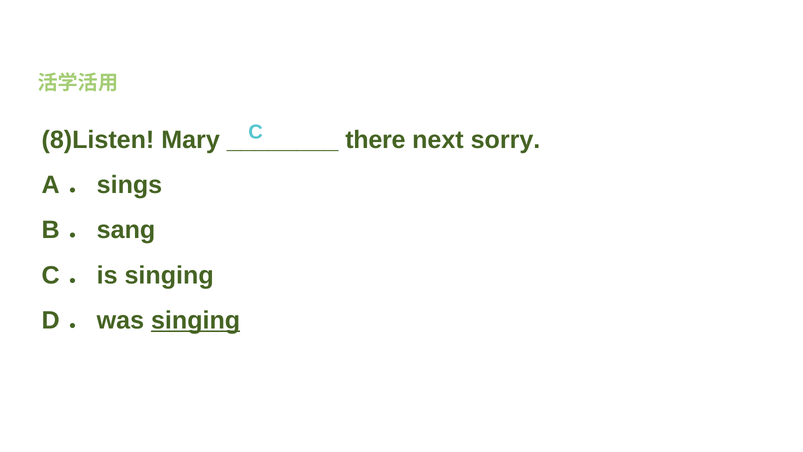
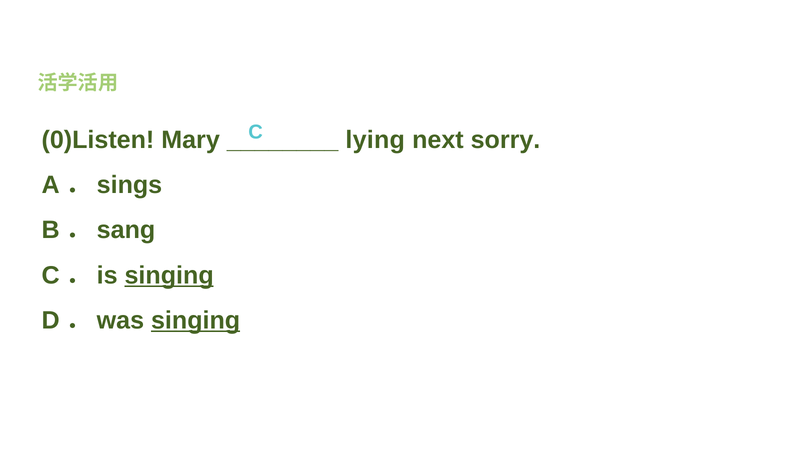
8)Listen: 8)Listen -> 0)Listen
there: there -> lying
singing at (169, 275) underline: none -> present
